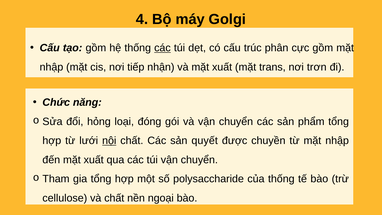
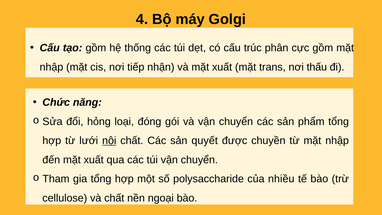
các at (162, 48) underline: present -> none
trơn: trơn -> thấu
của thống: thống -> nhiều
